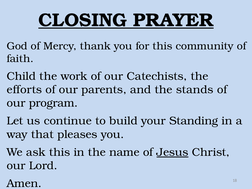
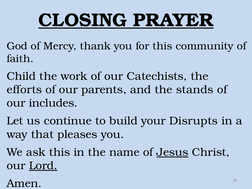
program: program -> includes
Standing: Standing -> Disrupts
Lord underline: none -> present
